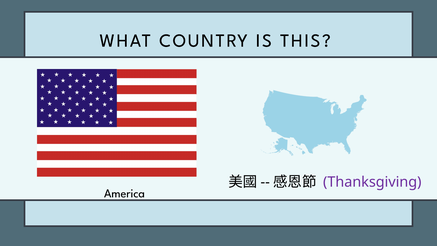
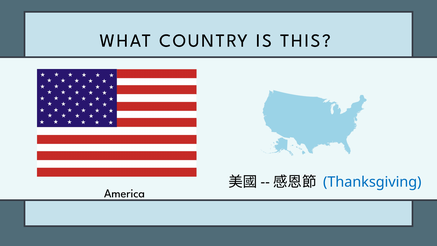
Thanksgiving colour: purple -> blue
